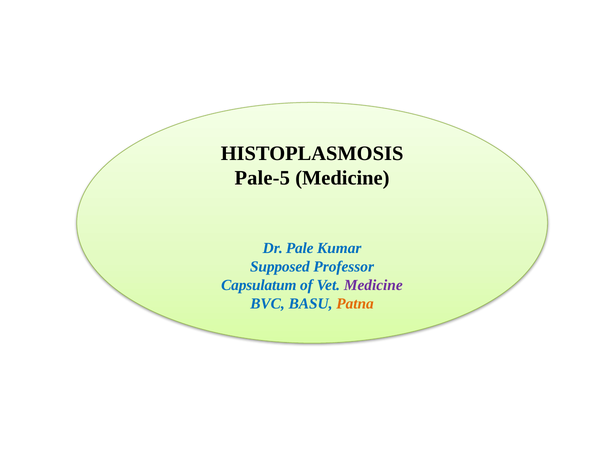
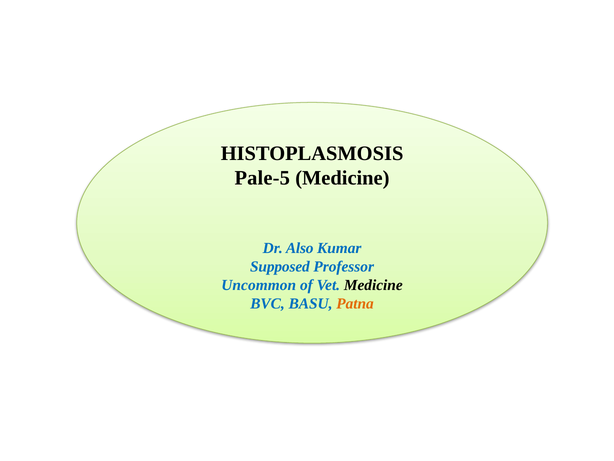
Pale: Pale -> Also
Capsulatum: Capsulatum -> Uncommon
Medicine at (373, 285) colour: purple -> black
